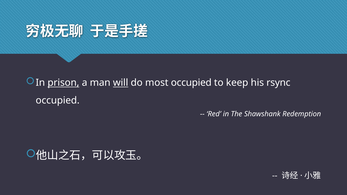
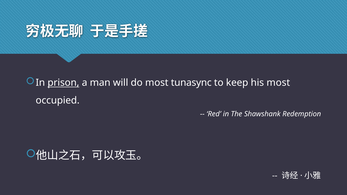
will underline: present -> none
most occupied: occupied -> tunasync
his rsync: rsync -> most
